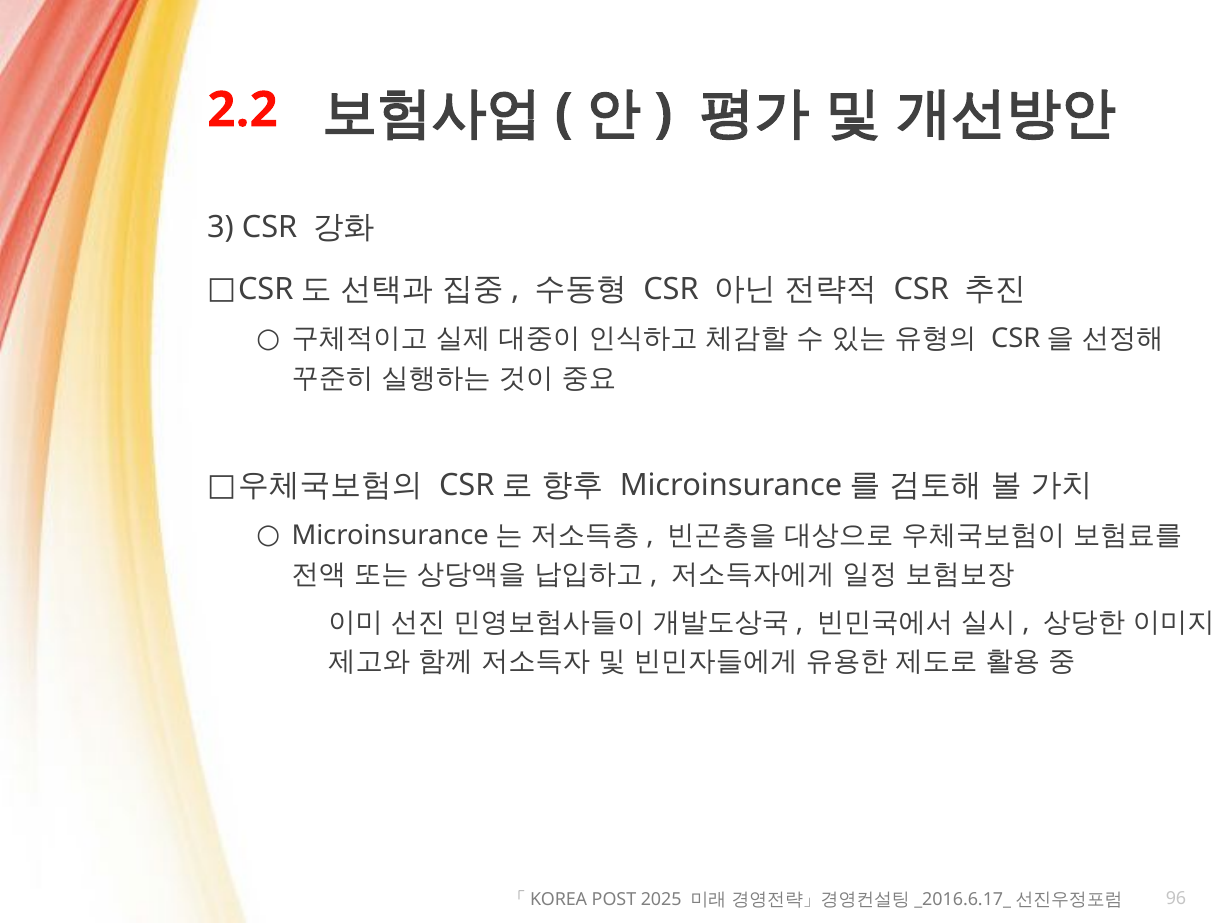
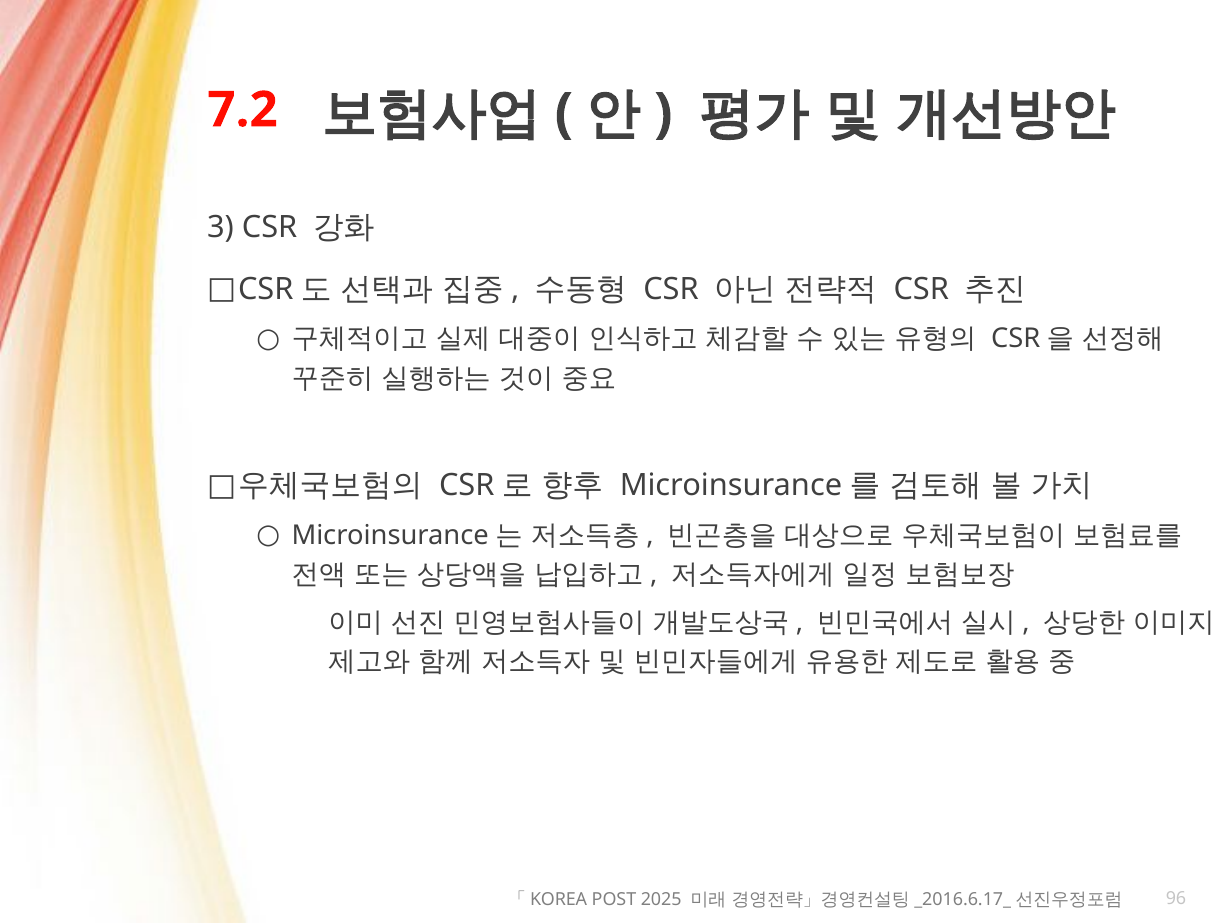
2.2: 2.2 -> 7.2
